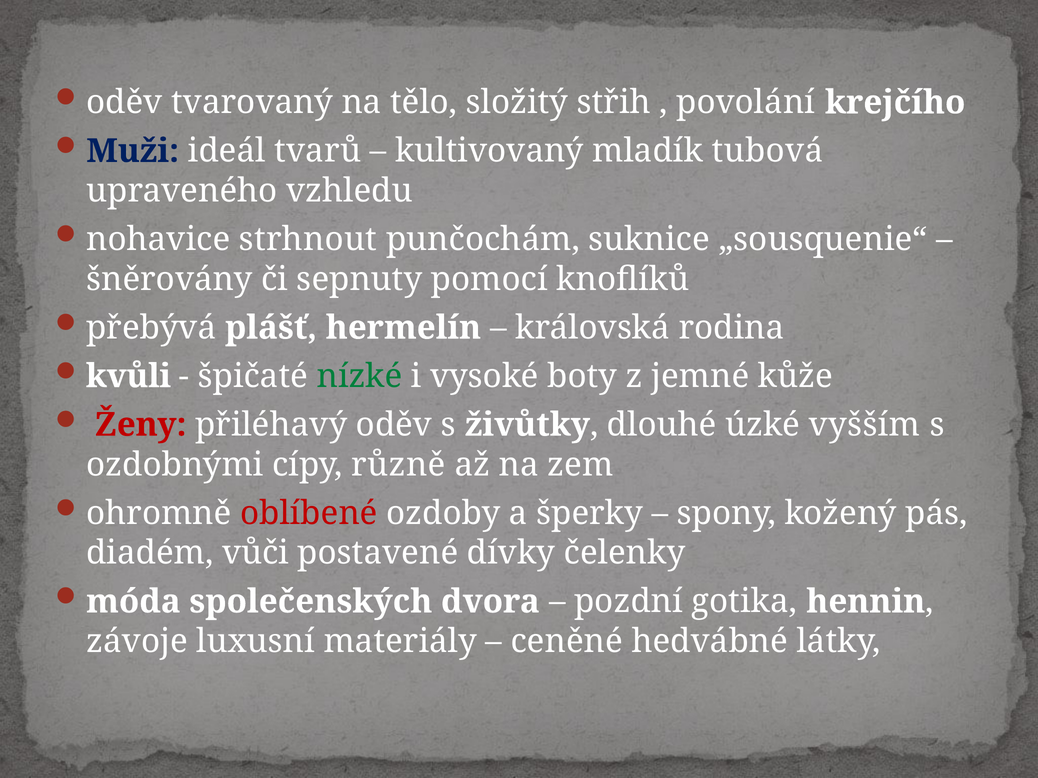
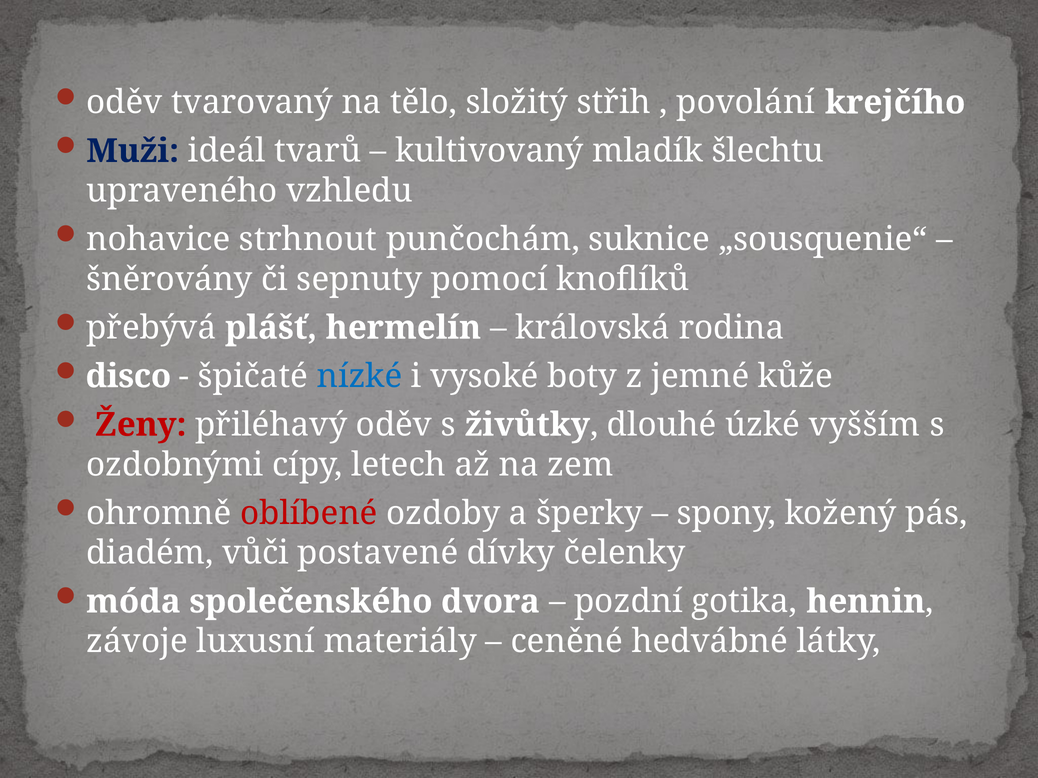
tubová: tubová -> šlechtu
kvůli: kvůli -> disco
nízké colour: green -> blue
různě: různě -> letech
společenských: společenských -> společenského
